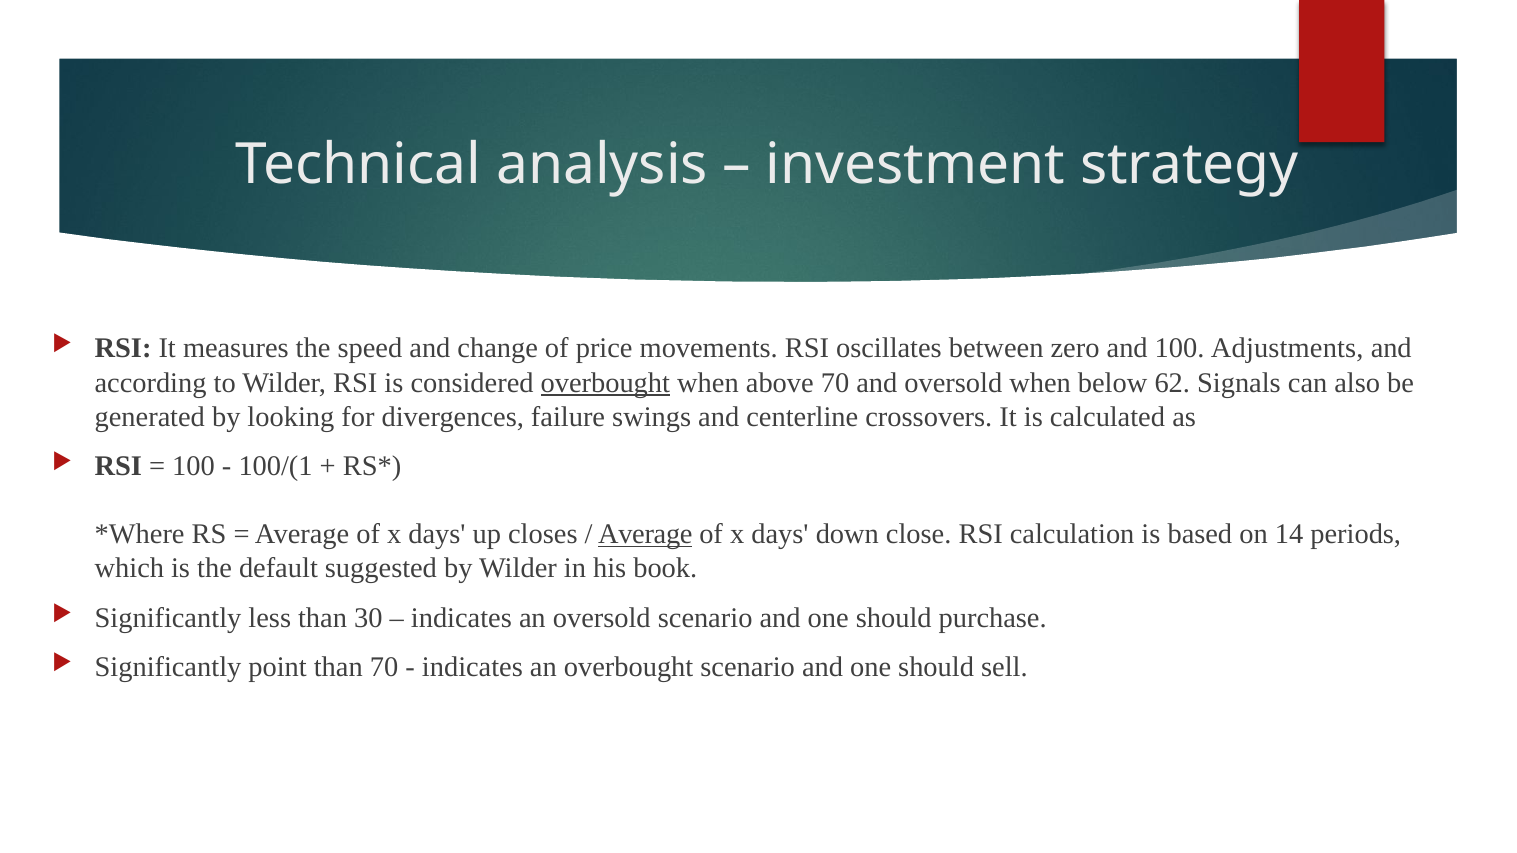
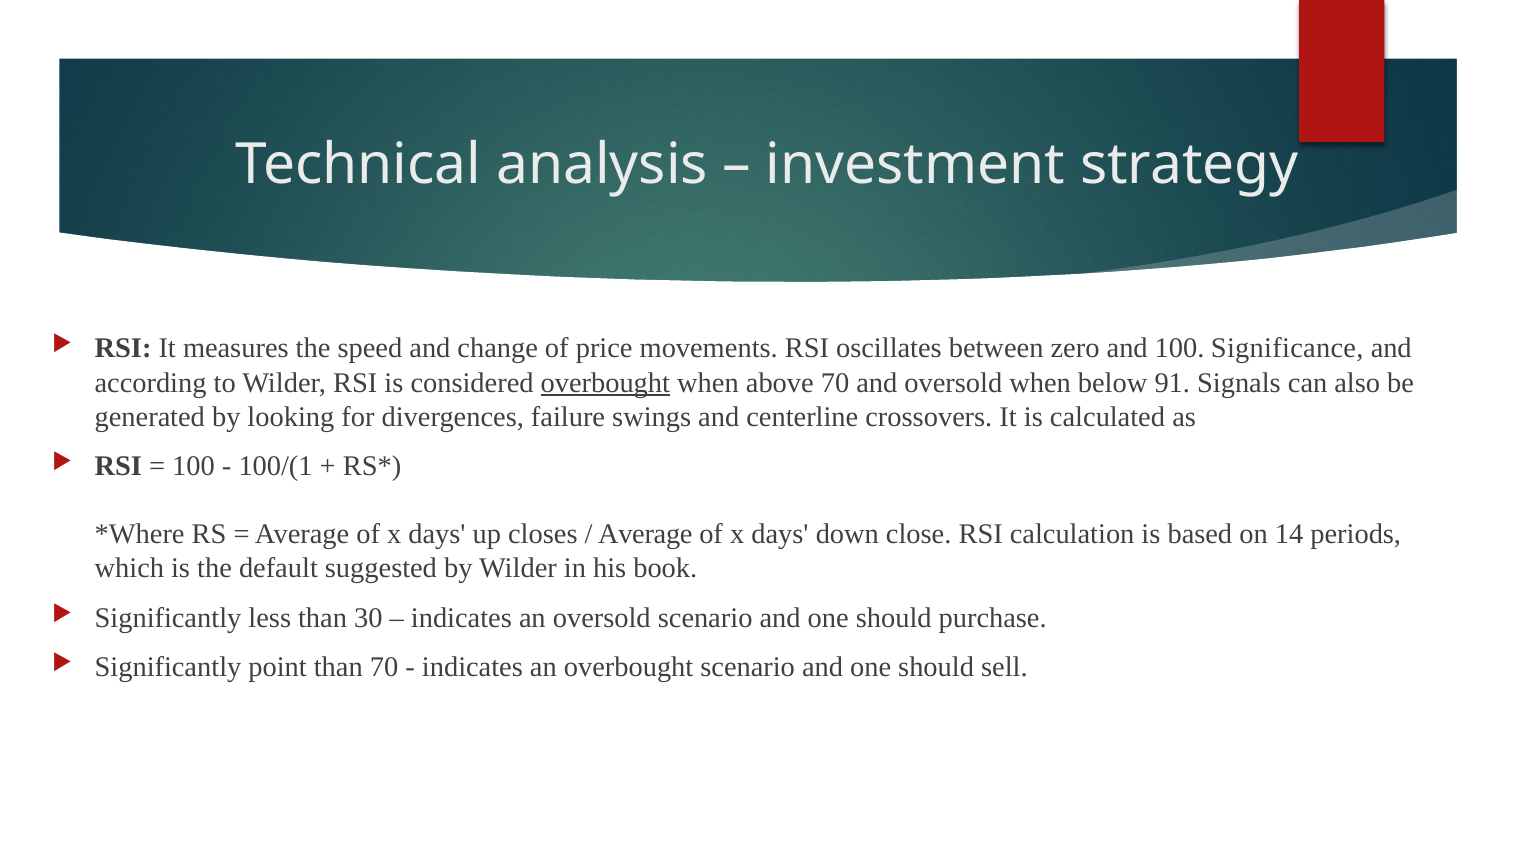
Adjustments: Adjustments -> Significance
62: 62 -> 91
Average at (645, 535) underline: present -> none
